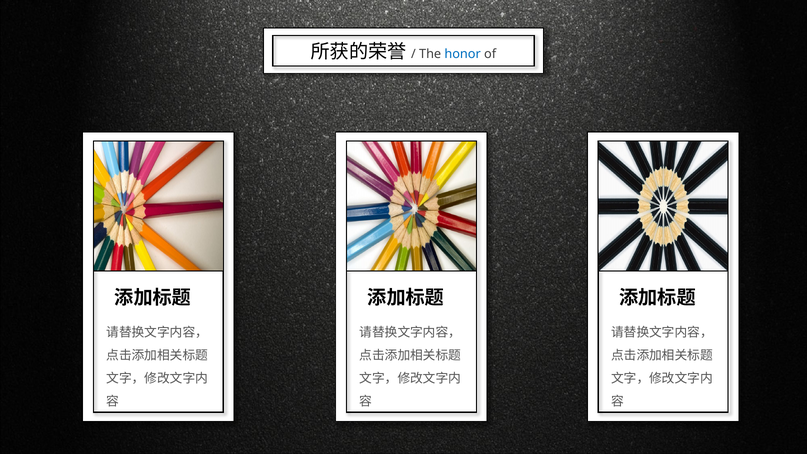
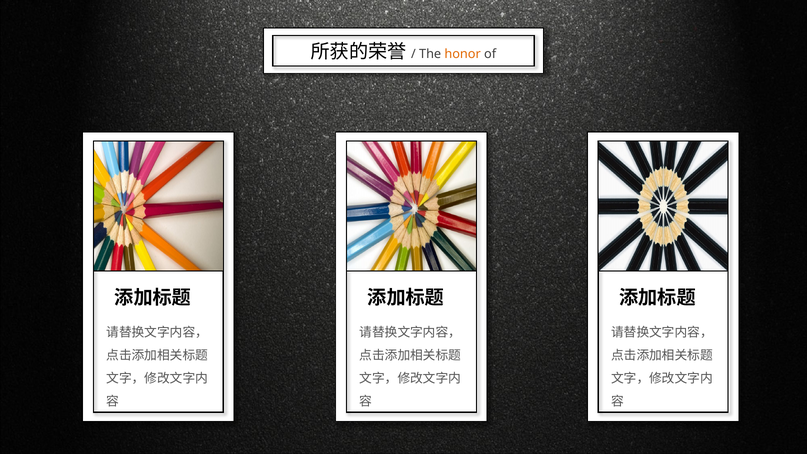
honor colour: blue -> orange
